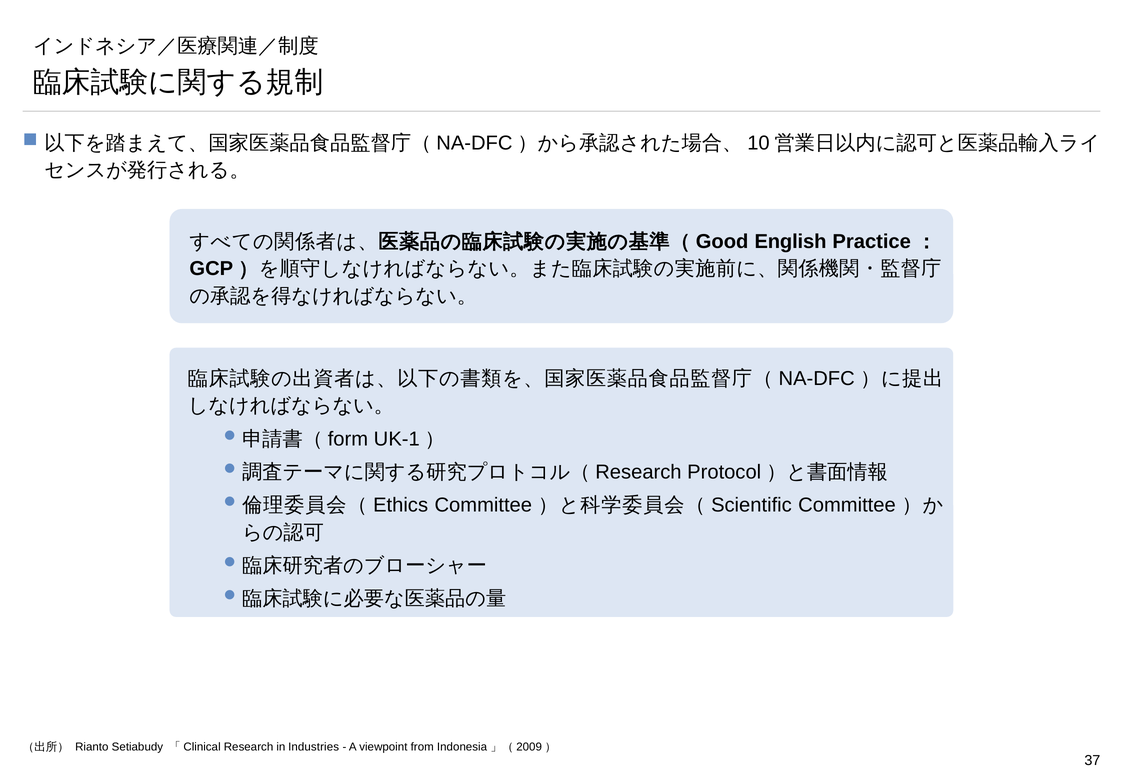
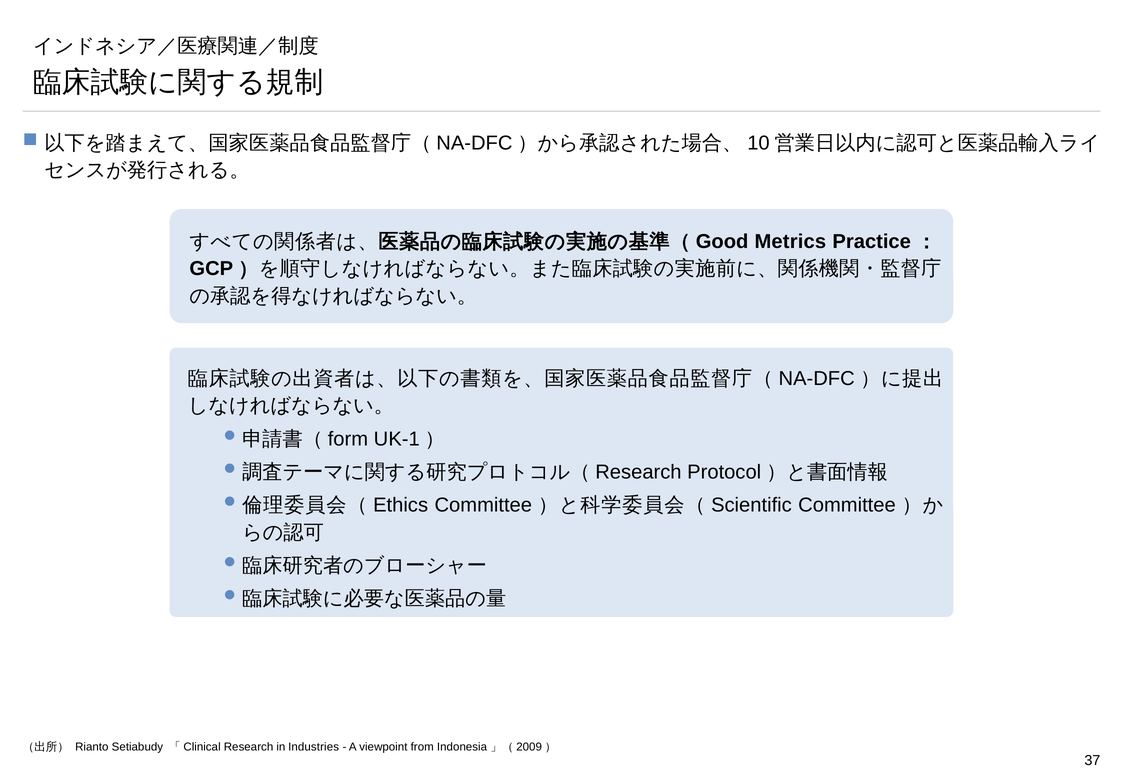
English: English -> Metrics
